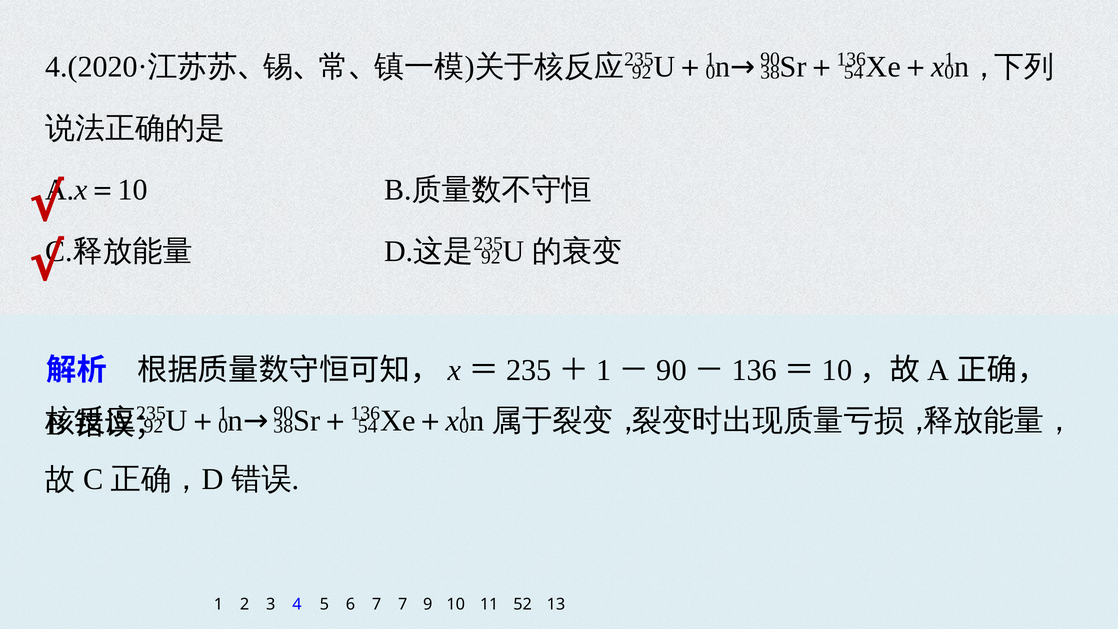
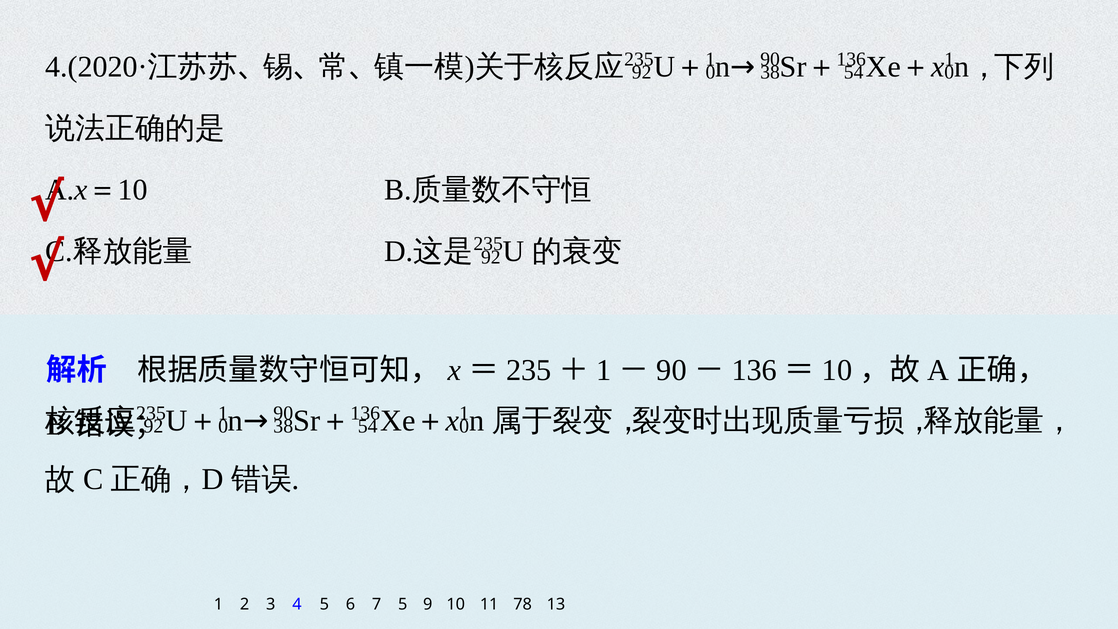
7 7: 7 -> 5
52: 52 -> 78
